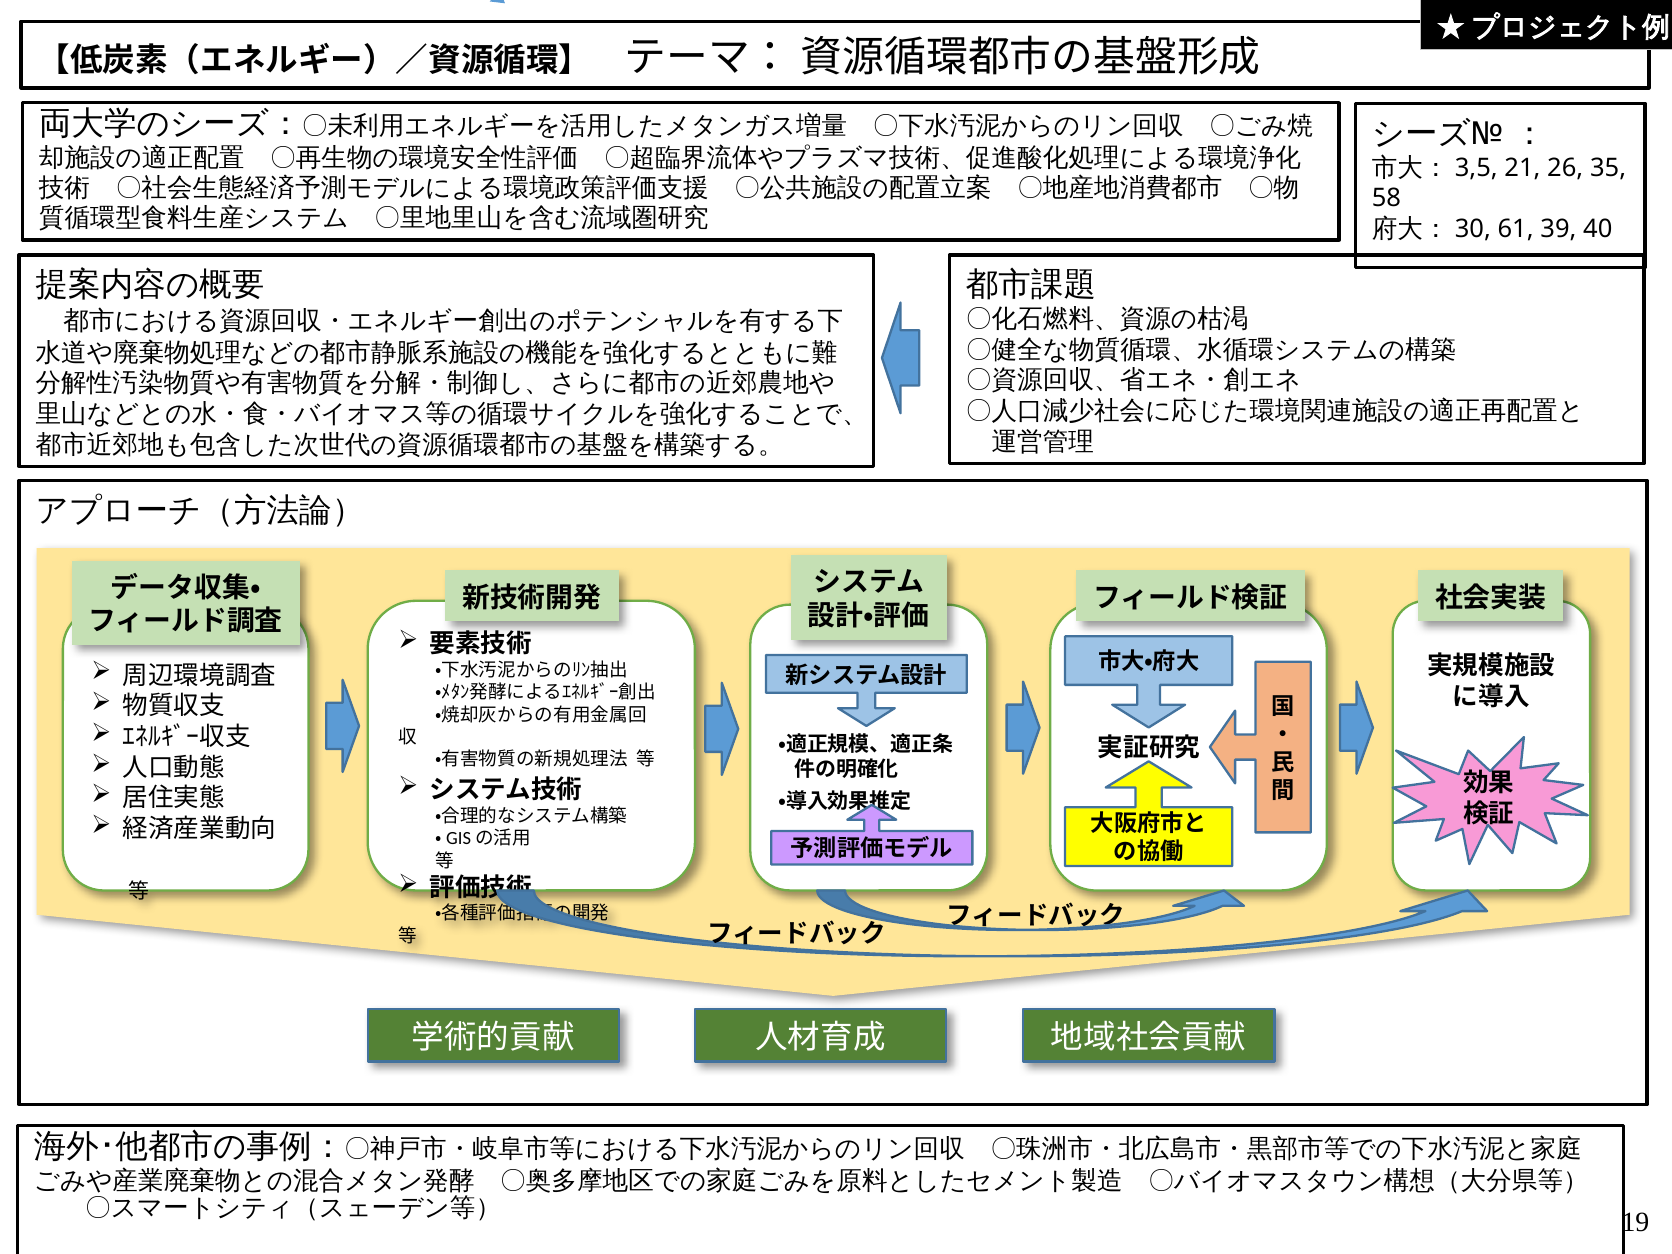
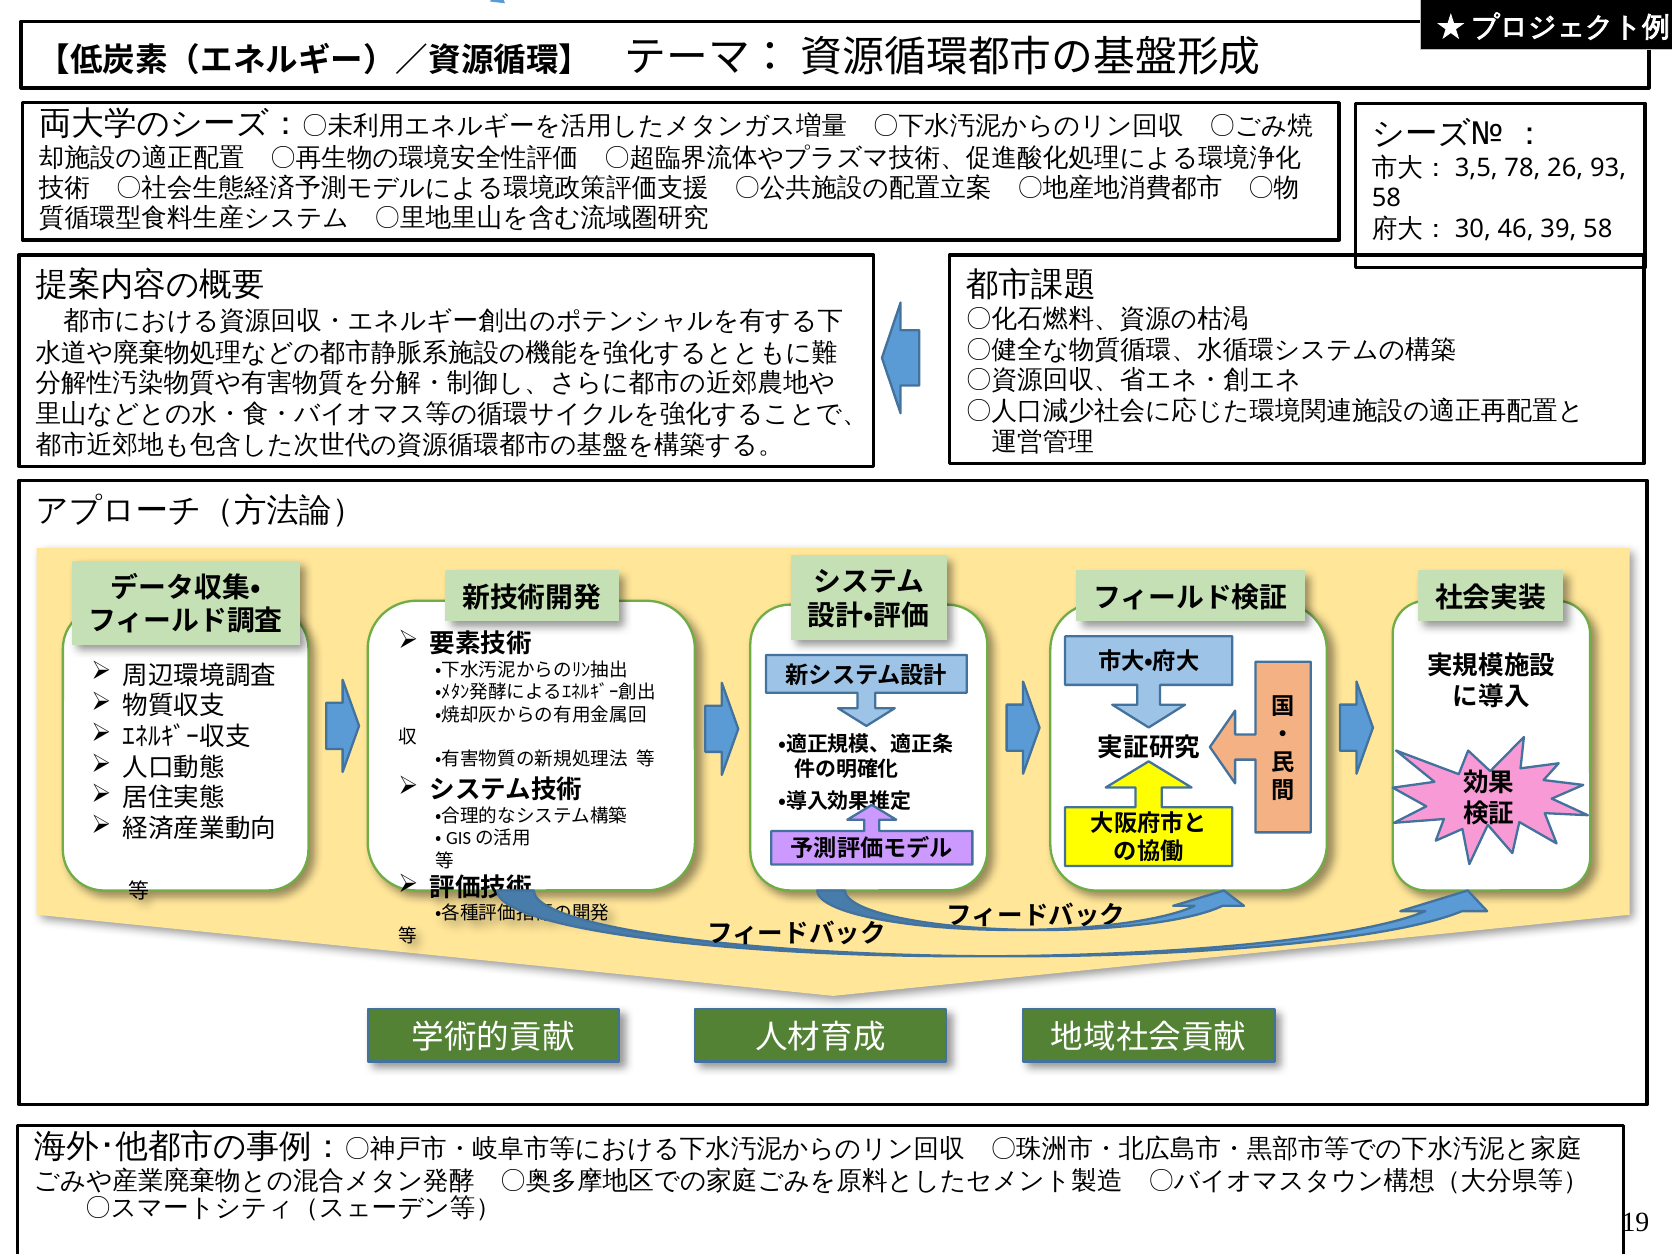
21: 21 -> 78
35: 35 -> 93
61: 61 -> 46
39 40: 40 -> 58
